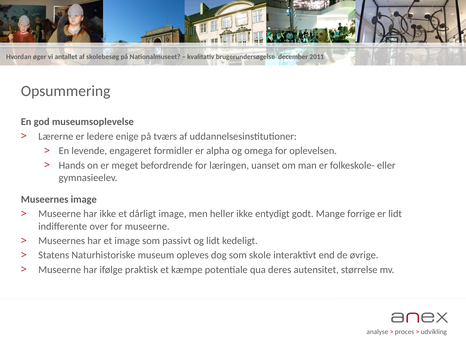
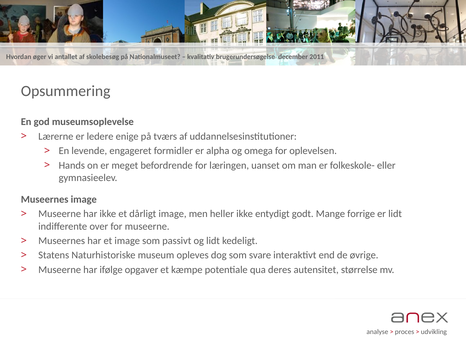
skole: skole -> svare
praktisk: praktisk -> opgaver
